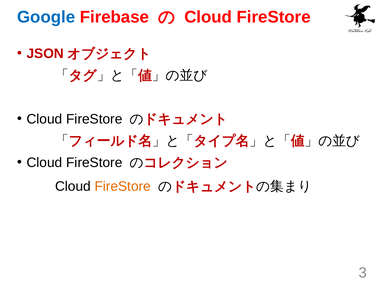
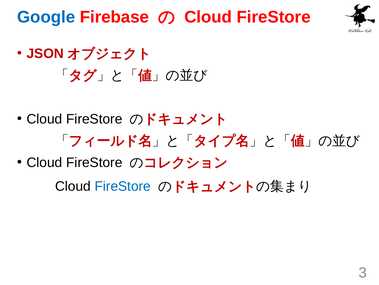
FireStore at (123, 186) colour: orange -> blue
